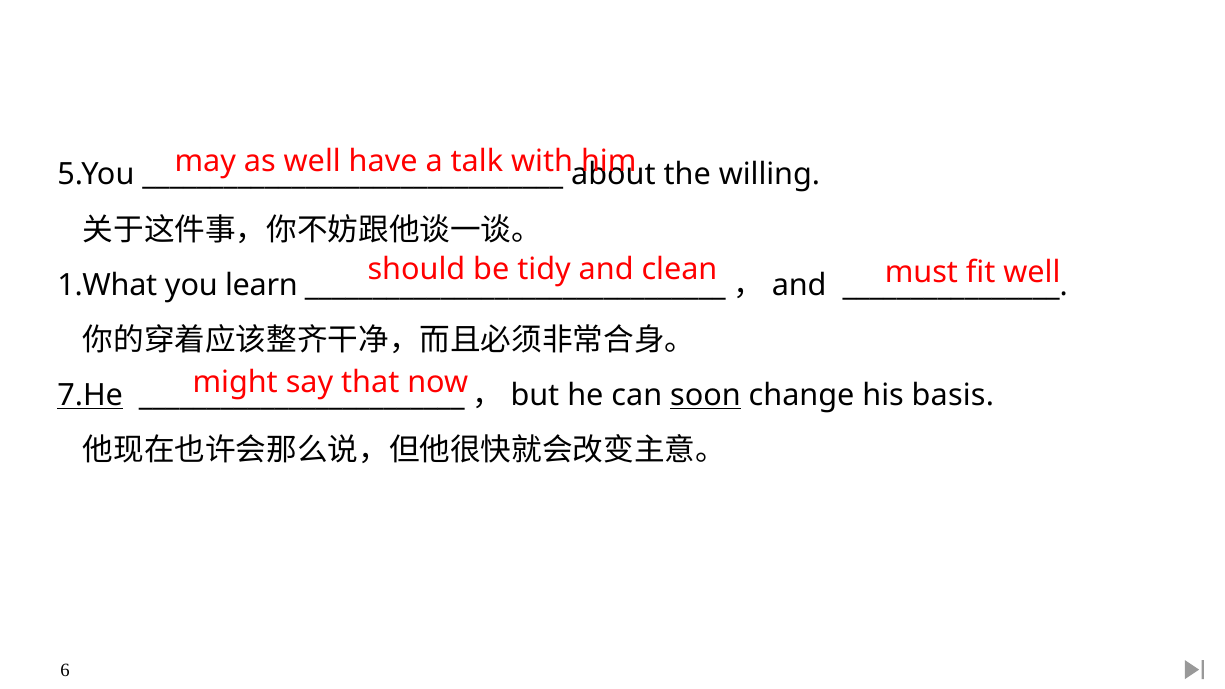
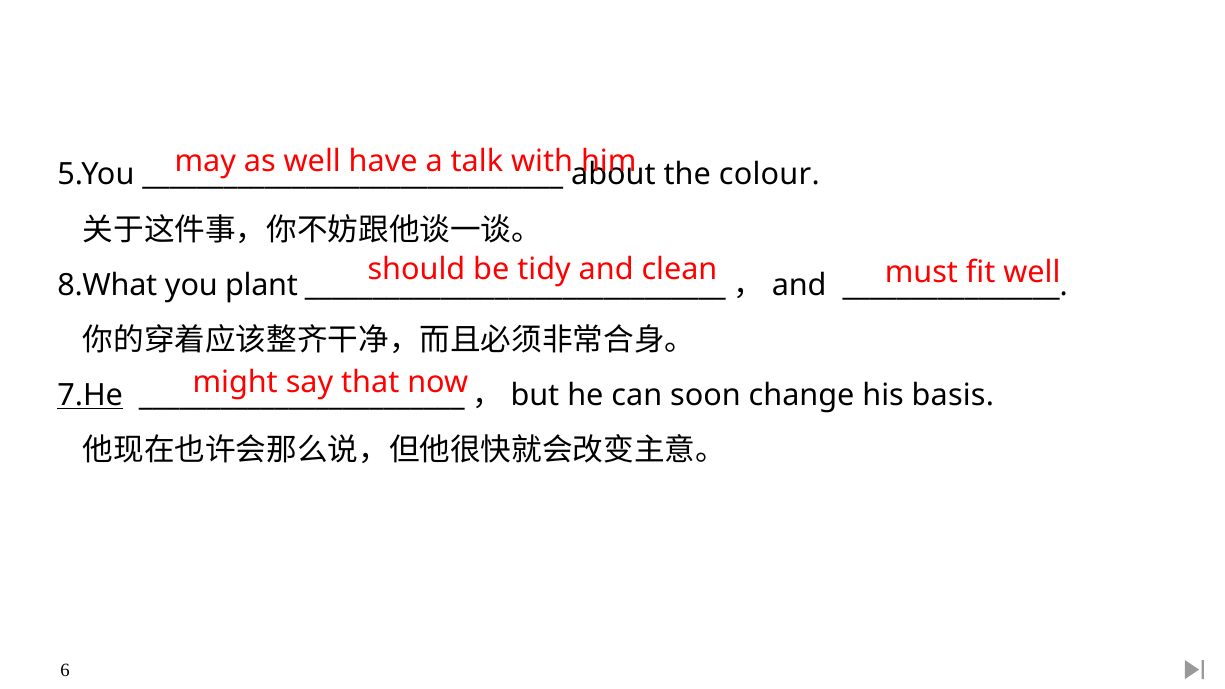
willing: willing -> colour
1.What: 1.What -> 8.What
learn: learn -> plant
soon underline: present -> none
